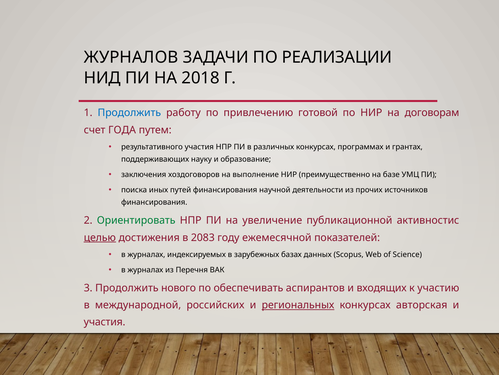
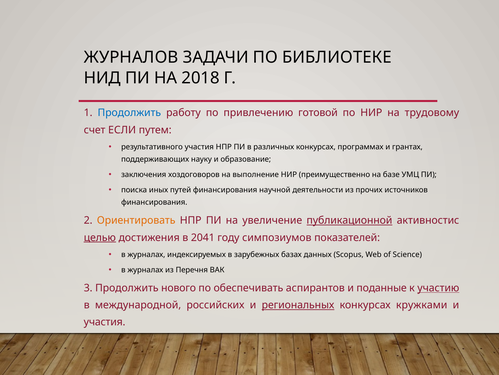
РЕАЛИЗАЦИИ: РЕАЛИЗАЦИИ -> БИБЛИОТЕКЕ
договорам: договорам -> трудовому
ГОДА: ГОДА -> ЕСЛИ
Ориентировать colour: green -> orange
публикационной underline: none -> present
2083: 2083 -> 2041
ежемесячной: ежемесячной -> симпозиумов
входящих: входящих -> поданные
участию underline: none -> present
авторская: авторская -> кружками
